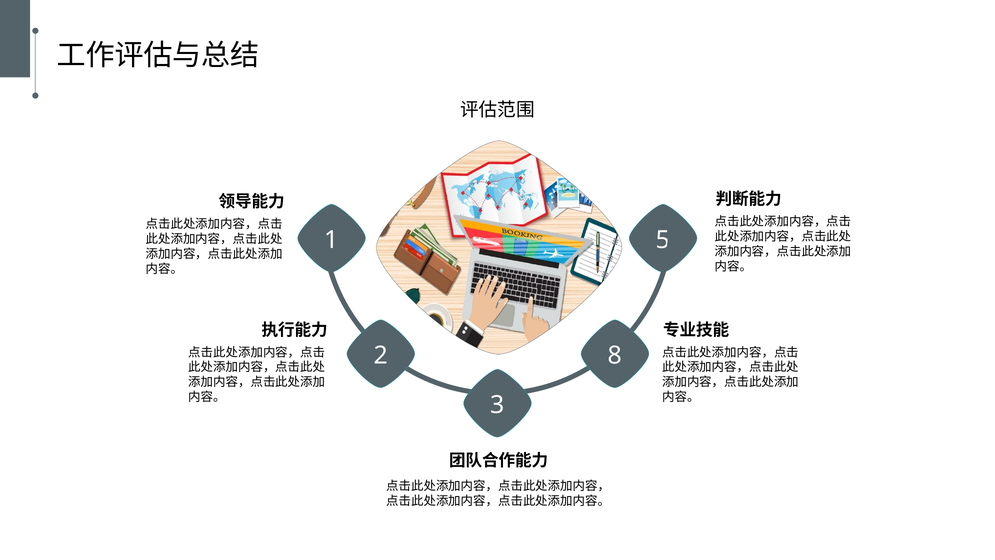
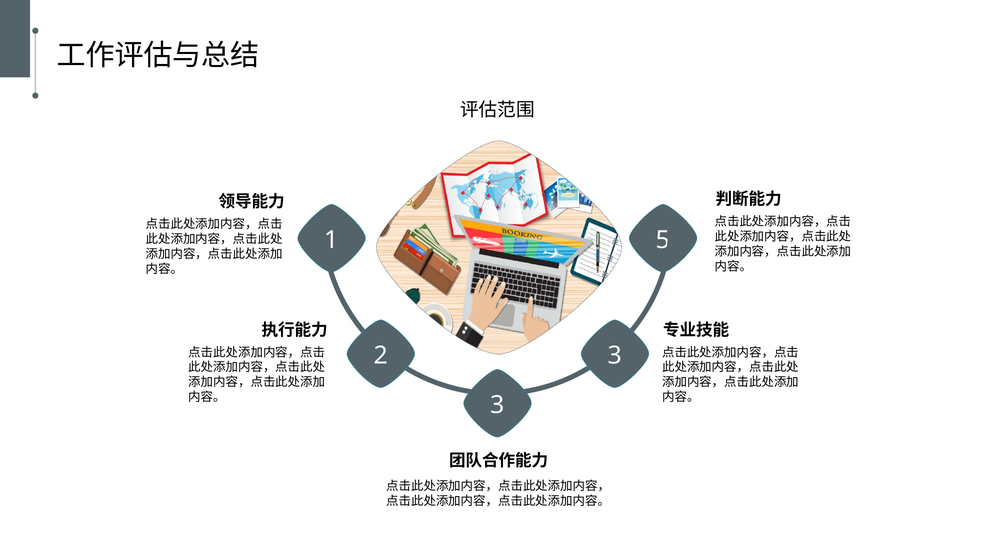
2 8: 8 -> 3
